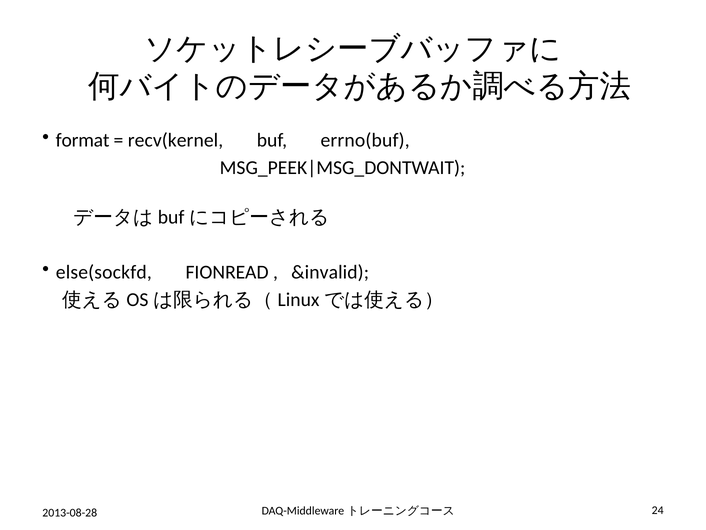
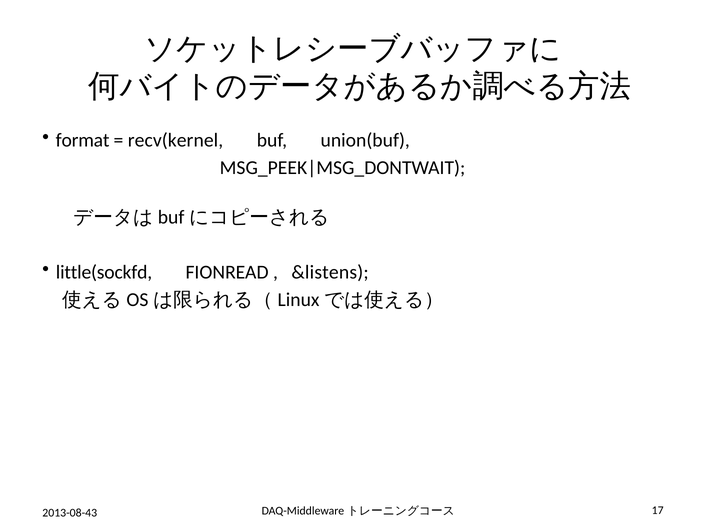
errno(buf: errno(buf -> union(buf
else(sockfd: else(sockfd -> little(sockfd
&invalid: &invalid -> &listens
2013-08-28: 2013-08-28 -> 2013-08-43
24: 24 -> 17
